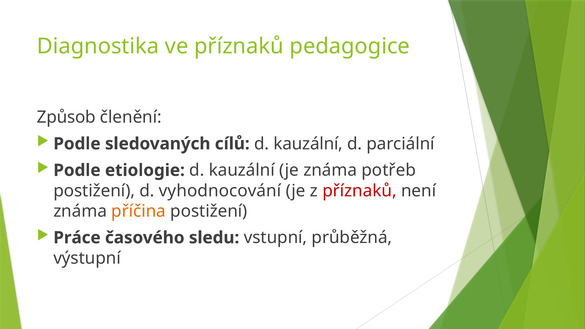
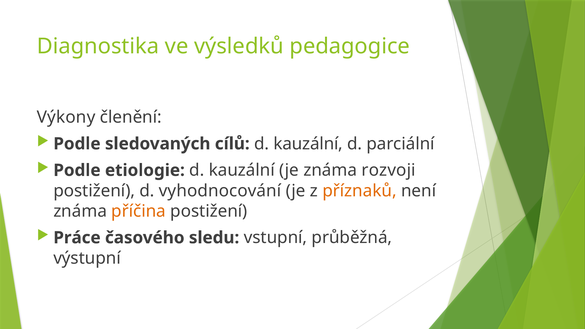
ve příznaků: příznaků -> výsledků
Způsob: Způsob -> Výkony
potřeb: potřeb -> rozvoji
příznaků at (360, 191) colour: red -> orange
